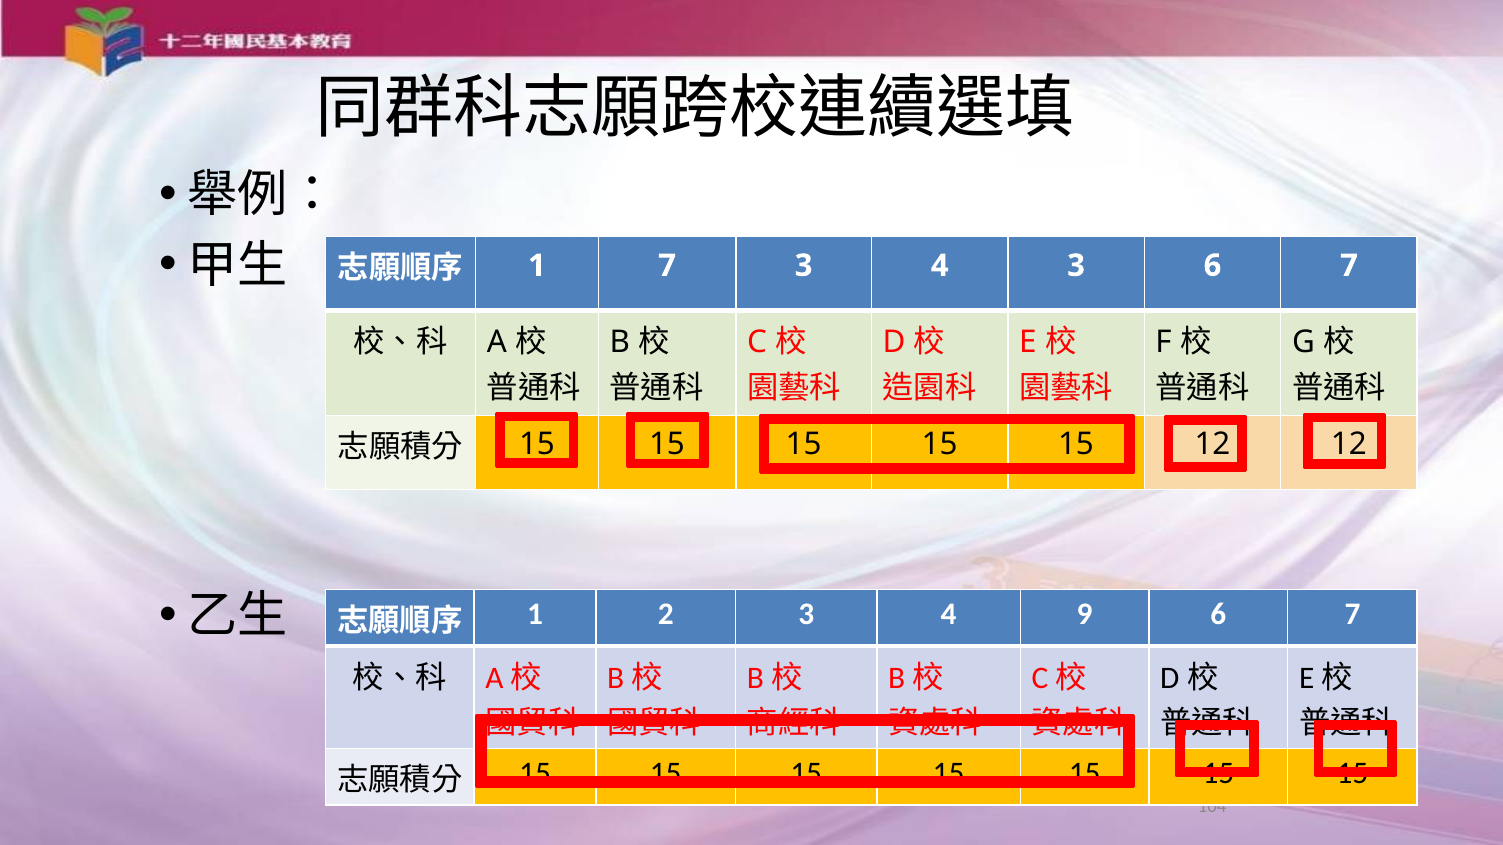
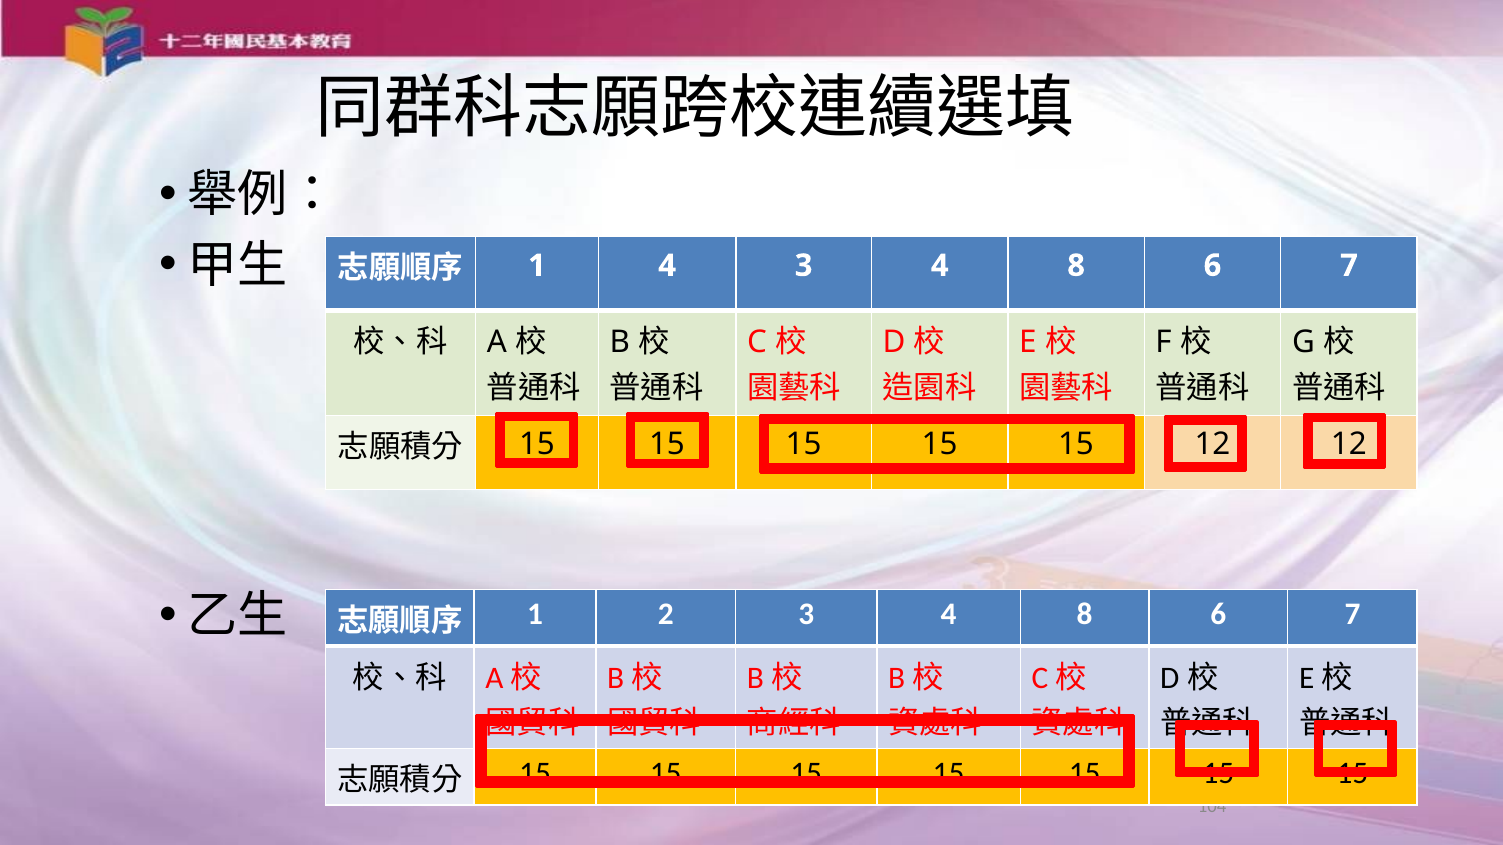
1 7: 7 -> 4
3 at (1076, 266): 3 -> 8
2 3 4 9: 9 -> 8
